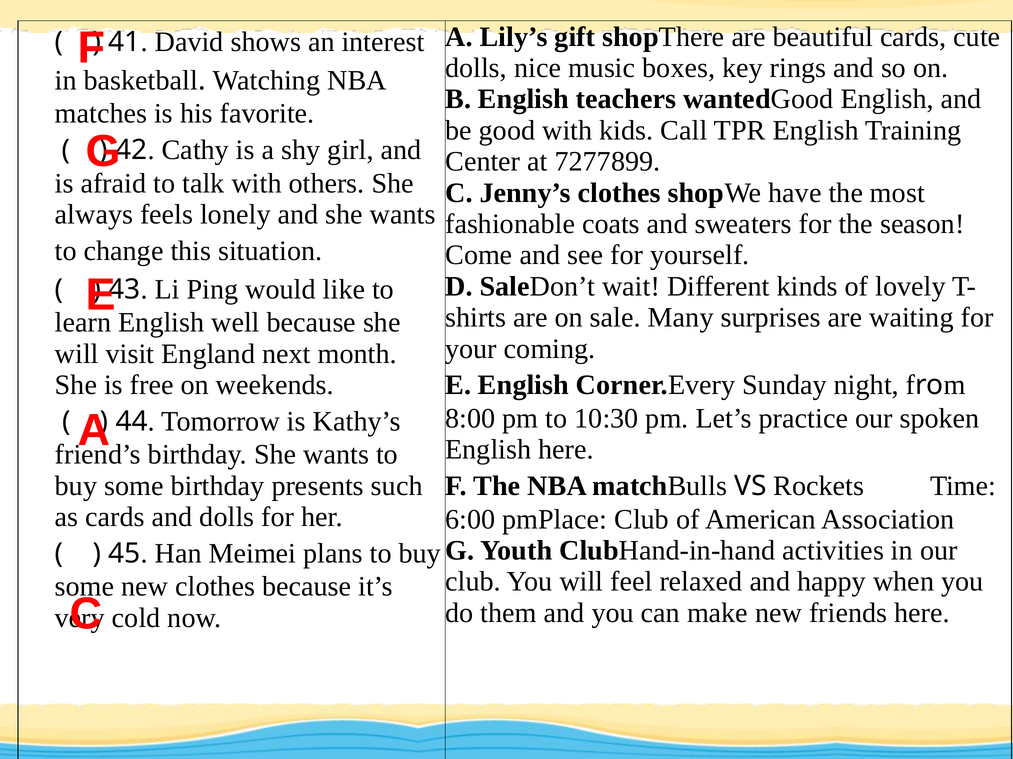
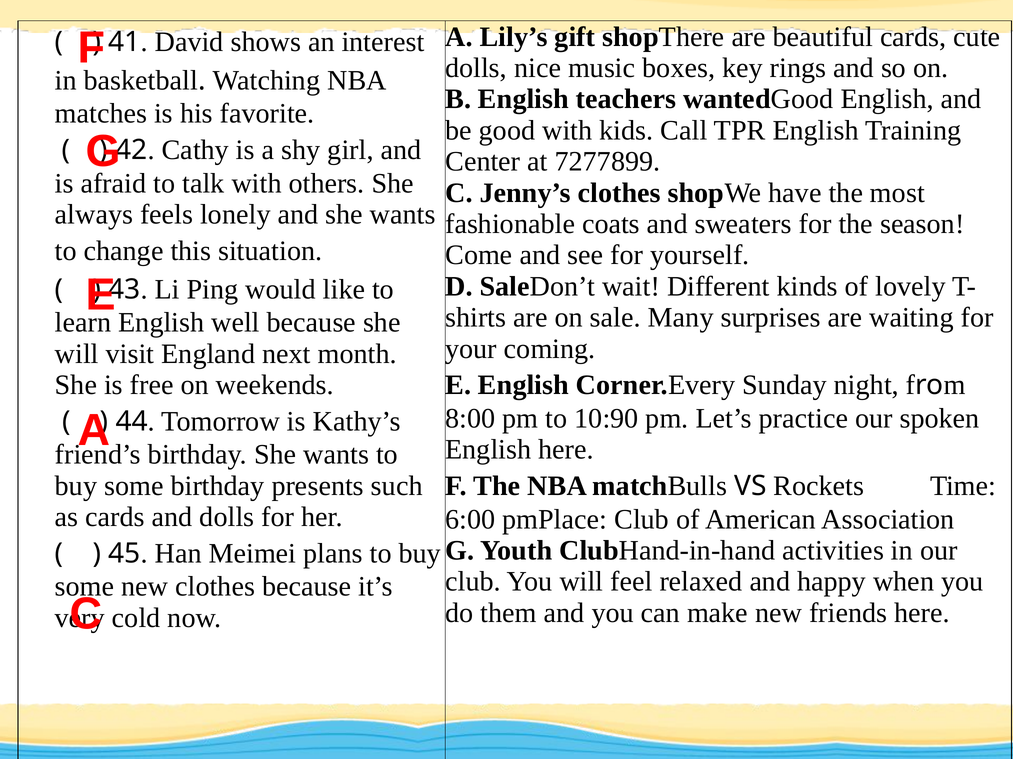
10:30: 10:30 -> 10:90
